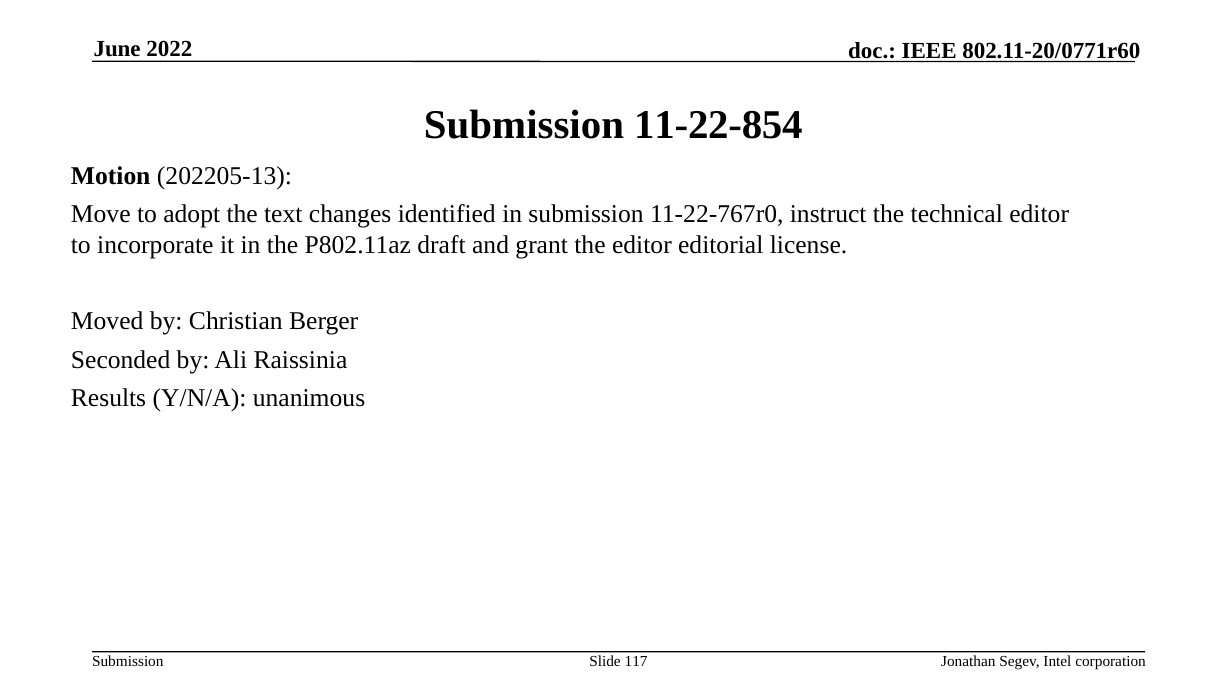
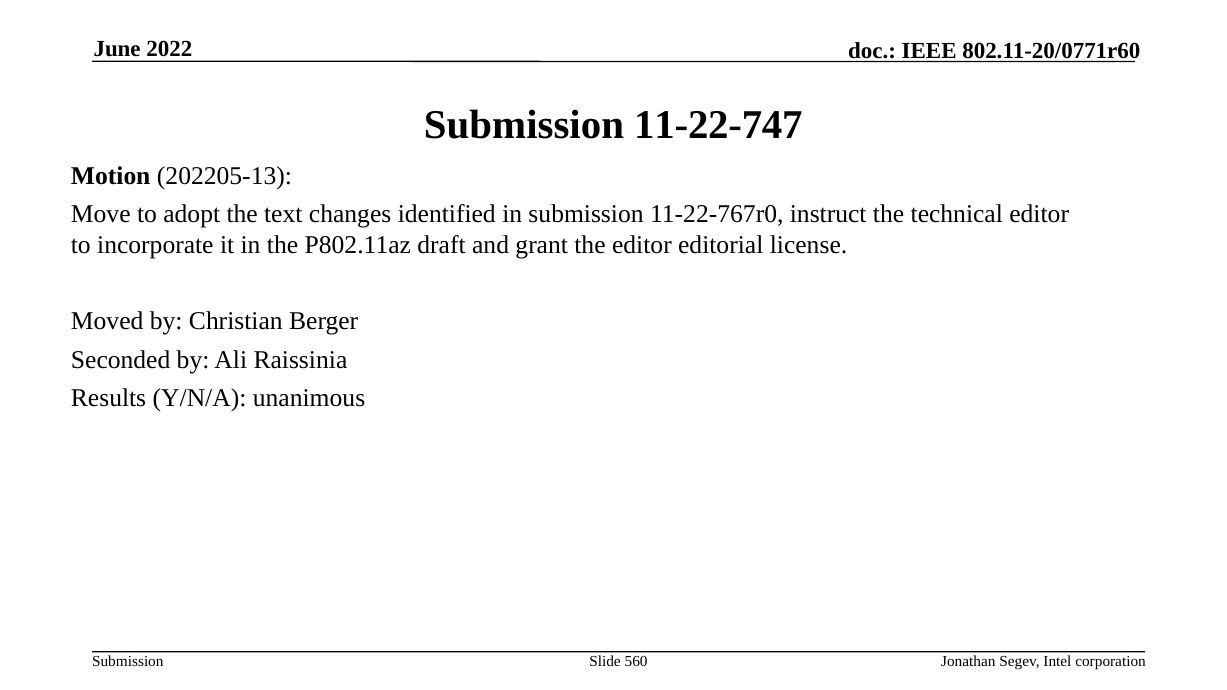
11-22-854: 11-22-854 -> 11-22-747
117: 117 -> 560
